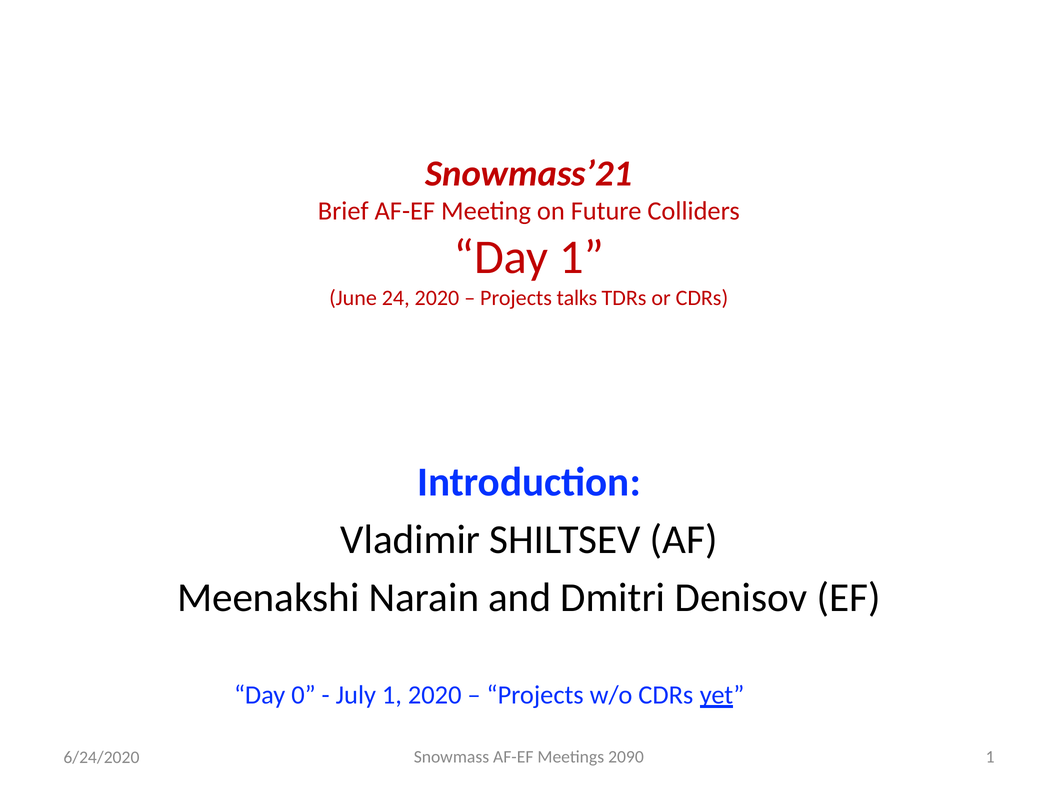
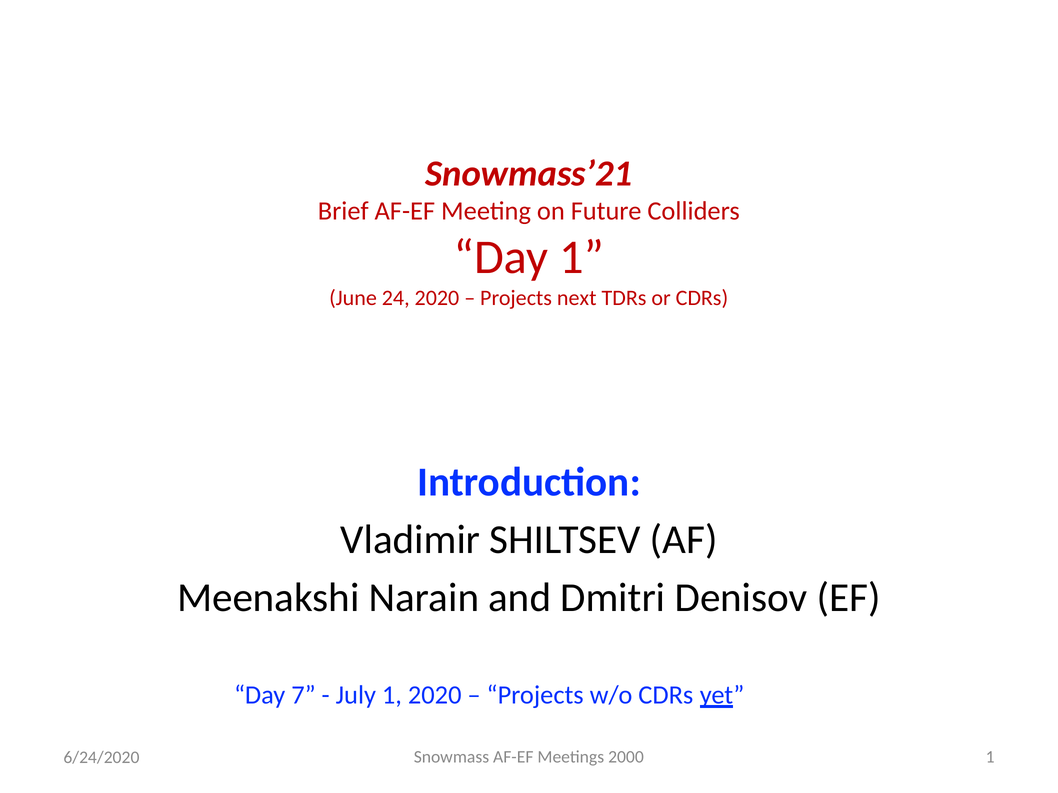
talks: talks -> next
0: 0 -> 7
2090: 2090 -> 2000
